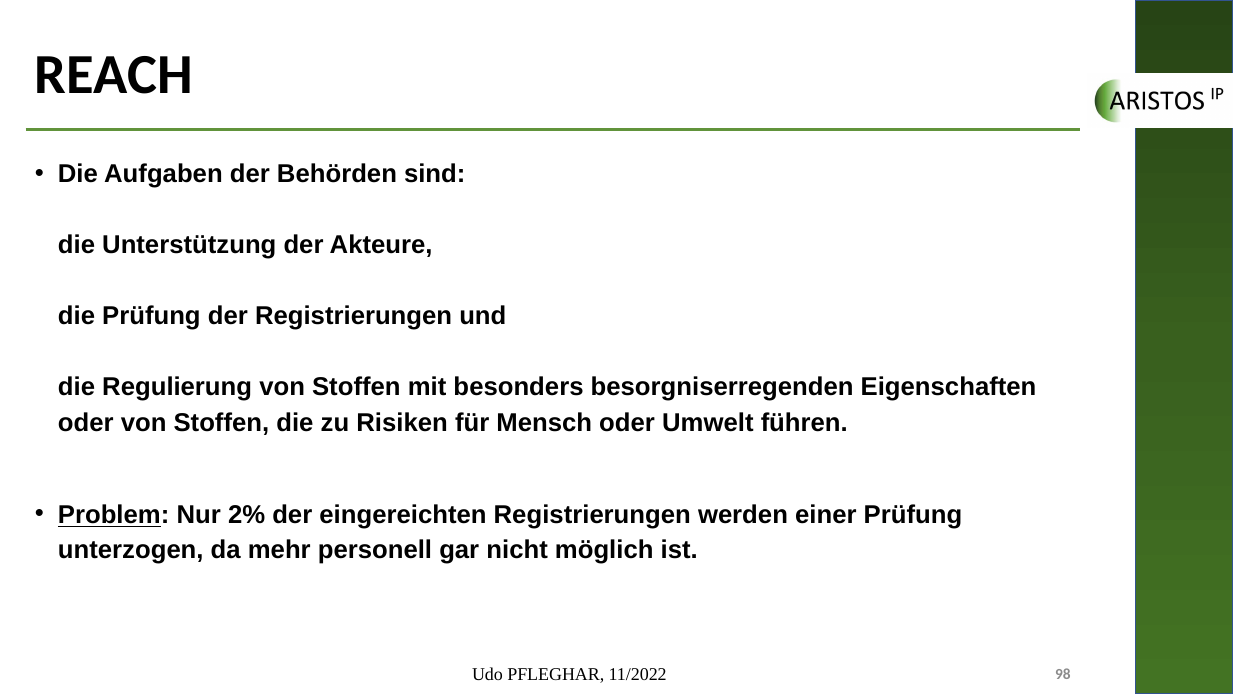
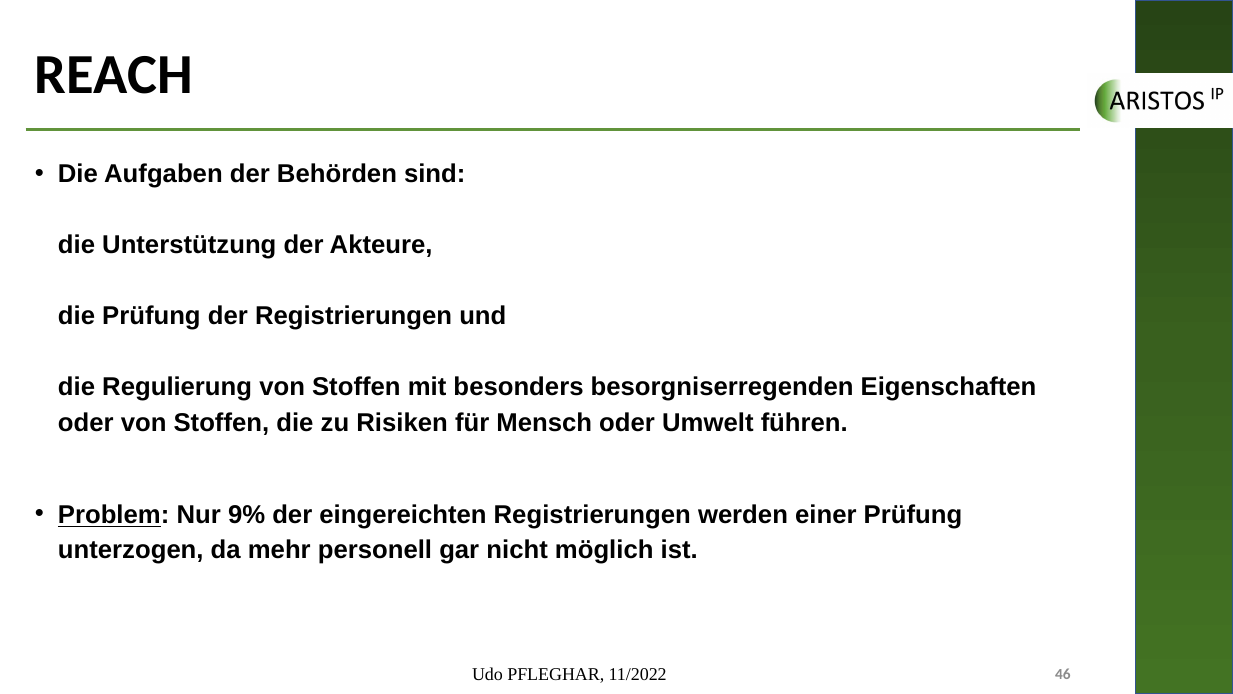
2%: 2% -> 9%
98: 98 -> 46
